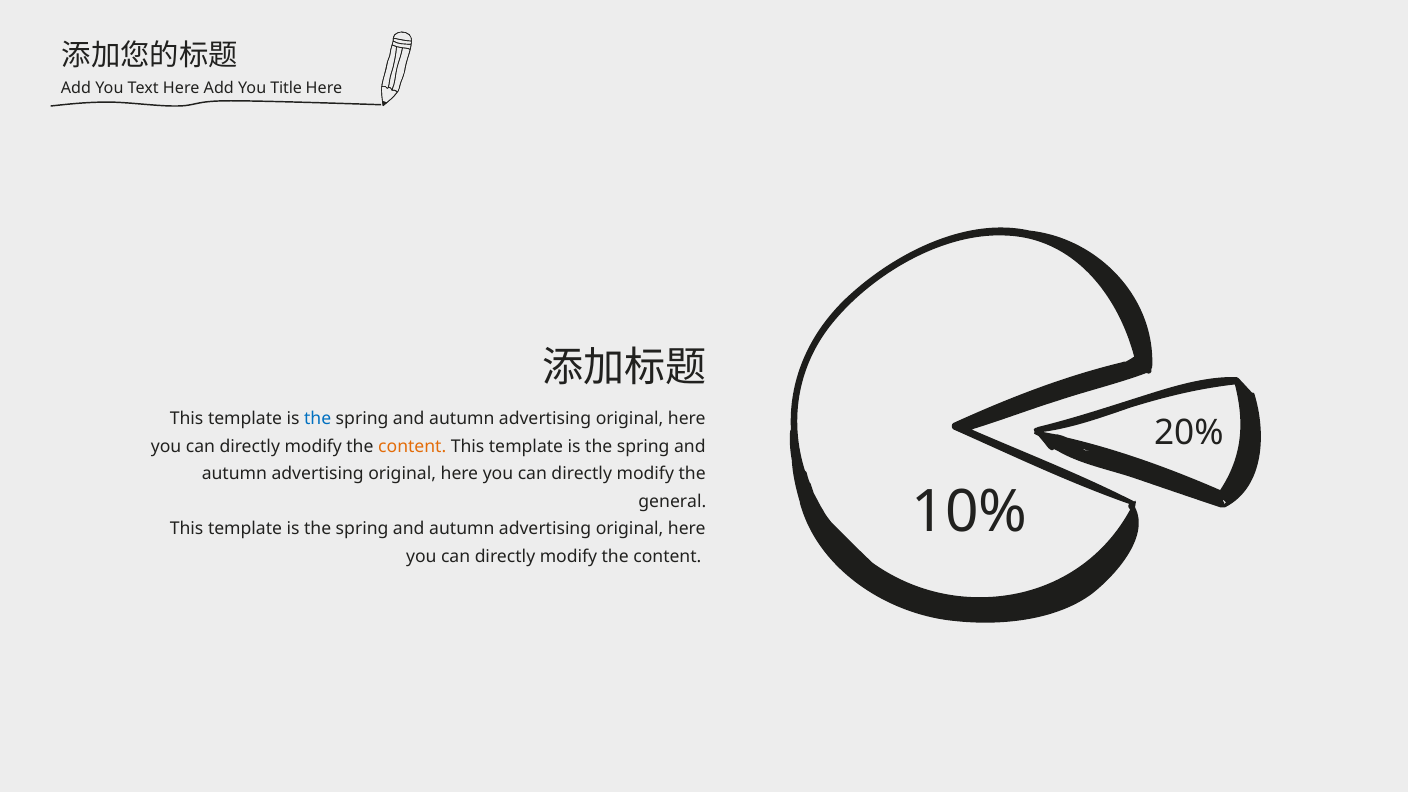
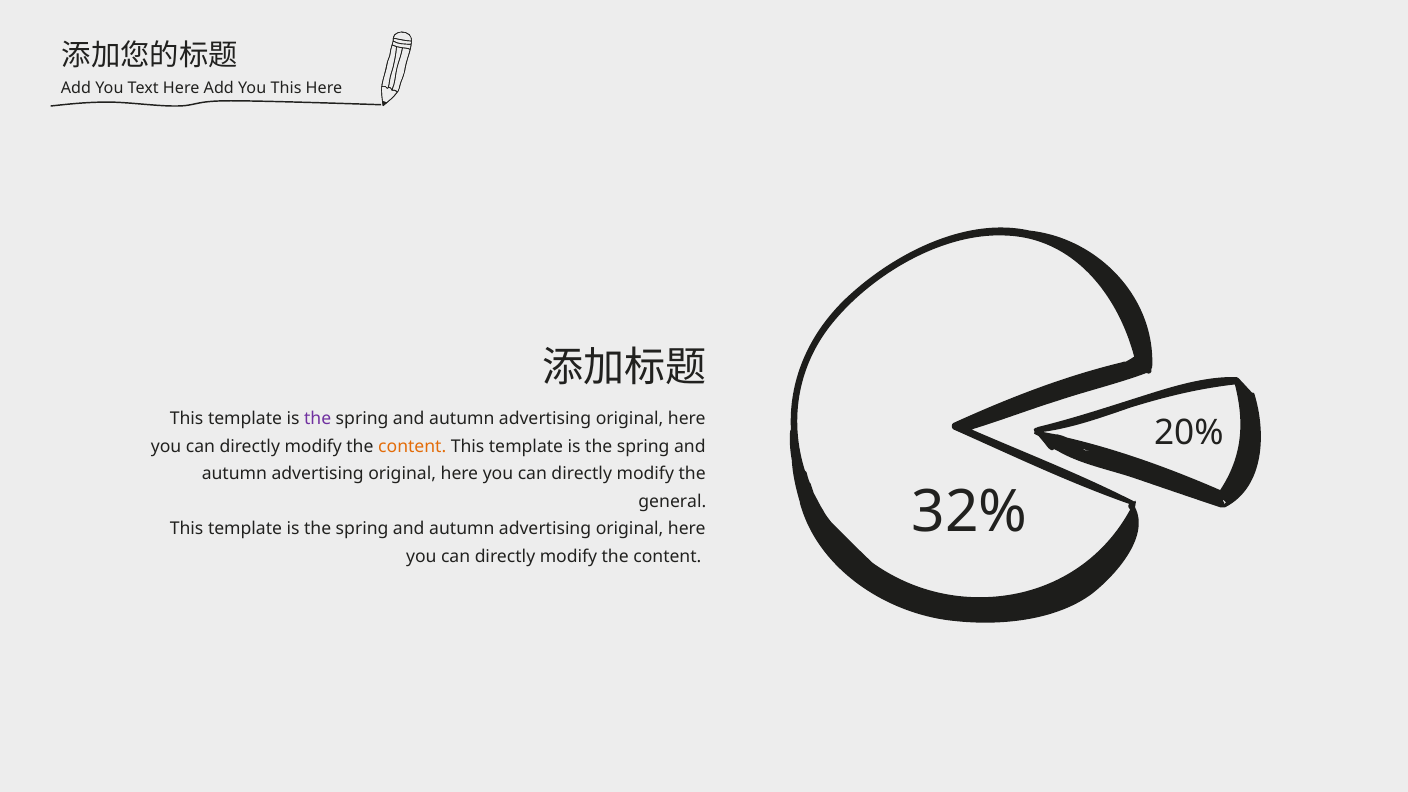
You Title: Title -> This
the at (318, 419) colour: blue -> purple
10%: 10% -> 32%
